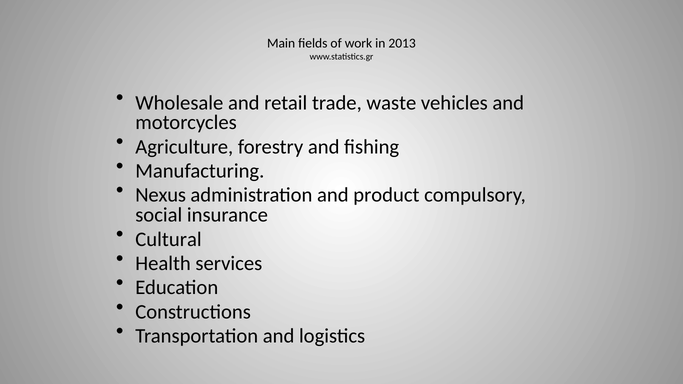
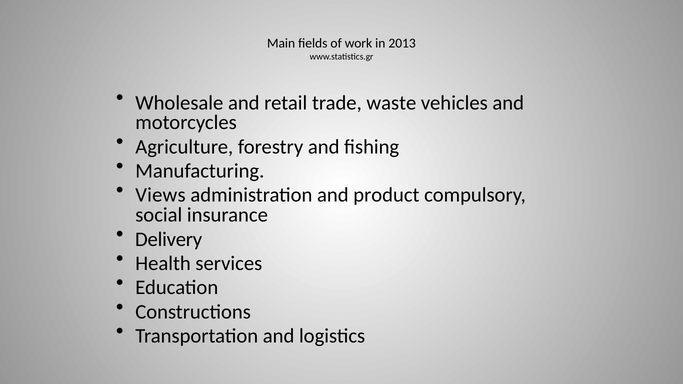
Nexus: Nexus -> Views
Cultural: Cultural -> Delivery
